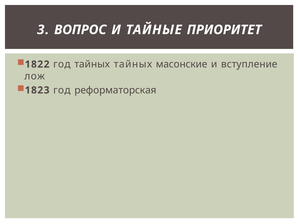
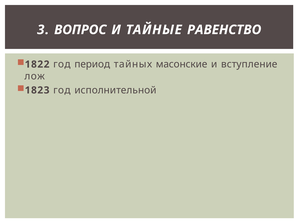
ПРИОРИТЕТ: ПРИОРИТЕТ -> РАВЕНСТВО
год тайных: тайных -> период
реформаторская: реформаторская -> исполнительной
